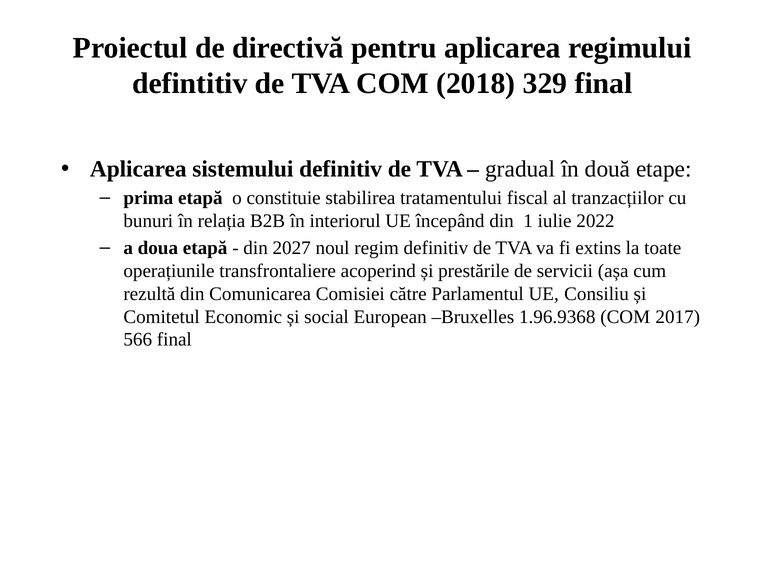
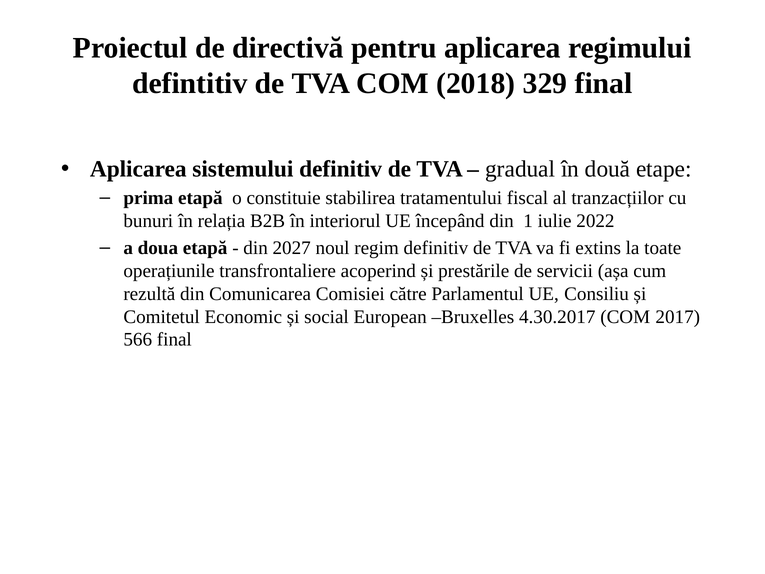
1.96.9368: 1.96.9368 -> 4.30.2017
